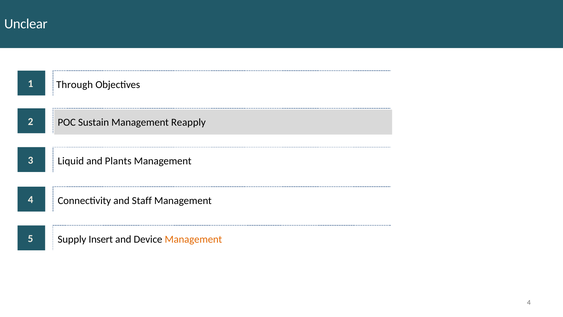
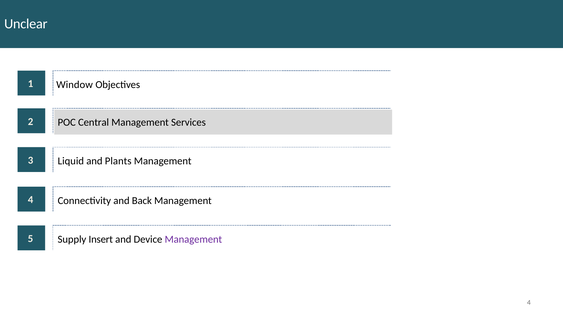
Through: Through -> Window
Sustain: Sustain -> Central
Reapply: Reapply -> Services
Staff: Staff -> Back
Management at (193, 239) colour: orange -> purple
